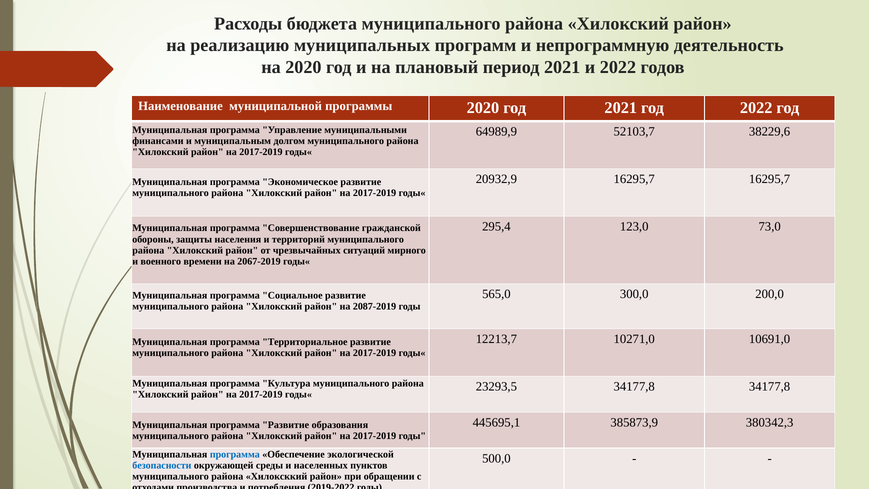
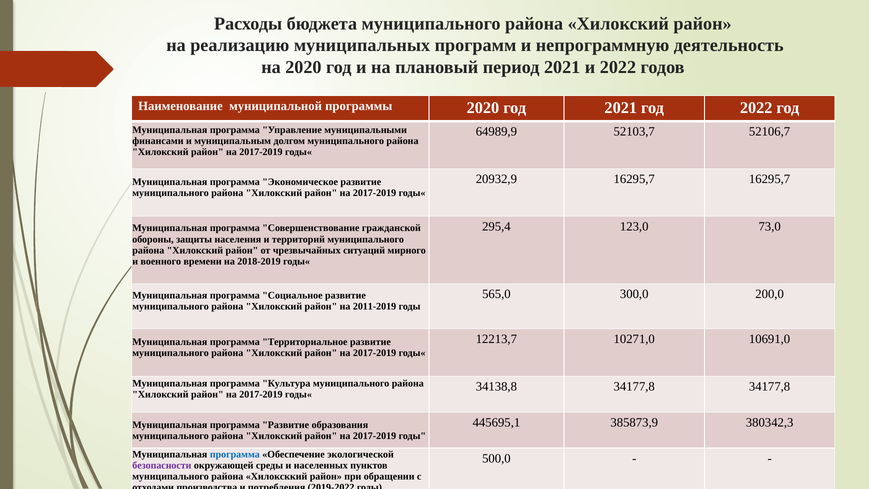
38229,6: 38229,6 -> 52106,7
2067-2019: 2067-2019 -> 2018-2019
2087-2019: 2087-2019 -> 2011-2019
23293,5: 23293,5 -> 34138,8
безопасности colour: blue -> purple
